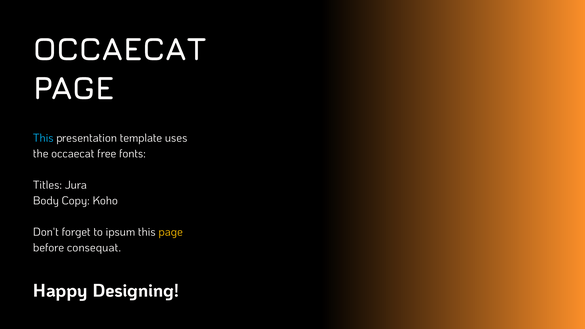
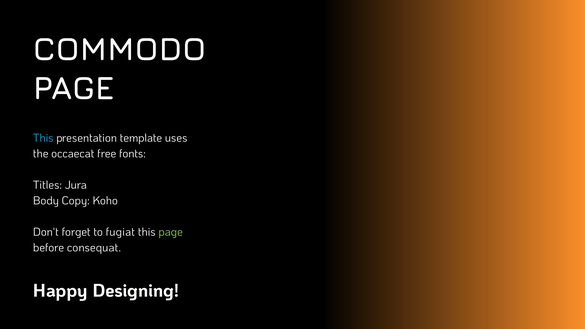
OCCAECAT at (120, 49): OCCAECAT -> COMMODO
ipsum: ipsum -> fugiat
page at (171, 232) colour: yellow -> light green
